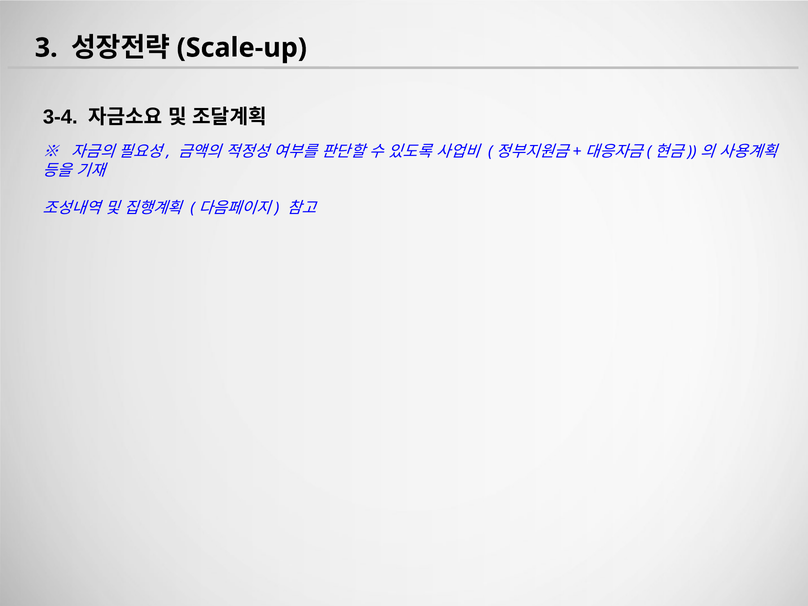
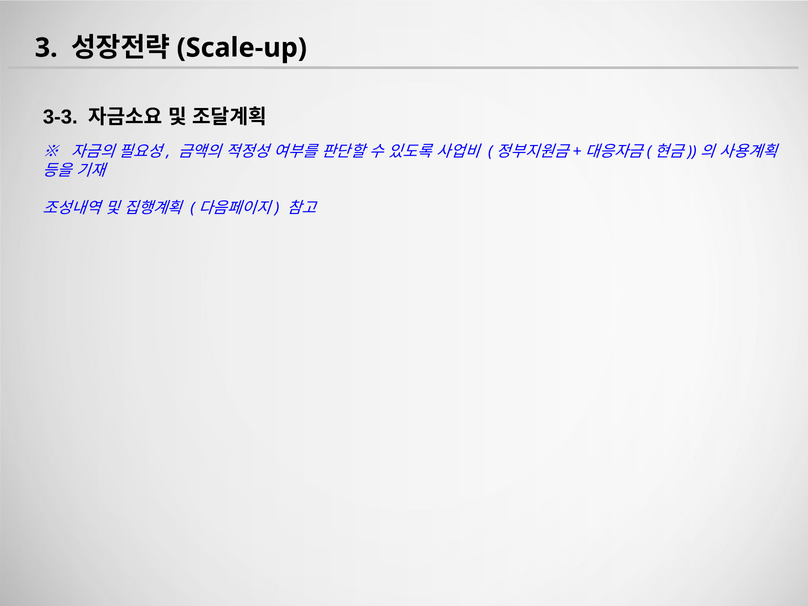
3-4: 3-4 -> 3-3
